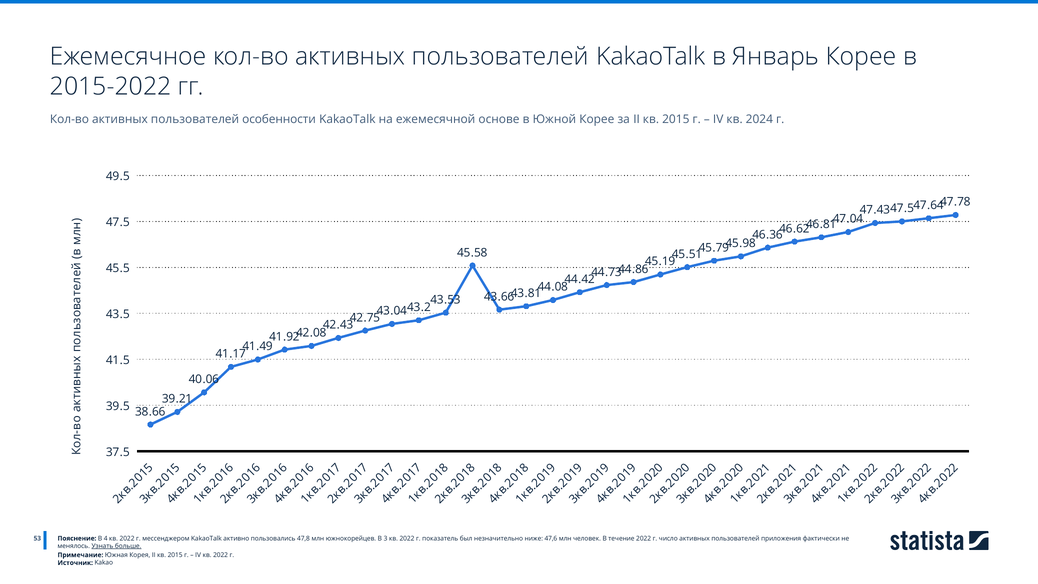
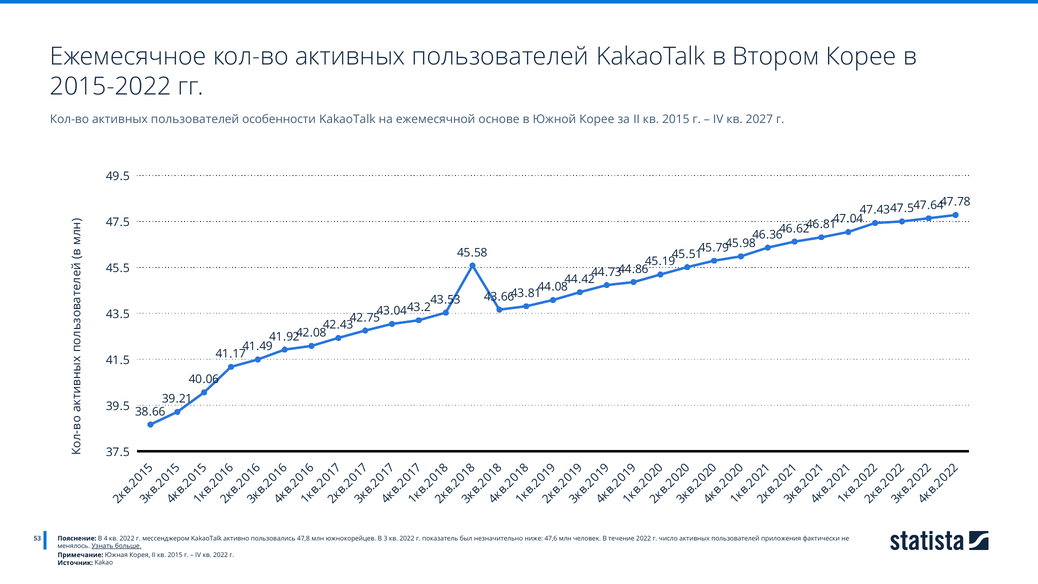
Январь: Январь -> Втором
2024: 2024 -> 2027
